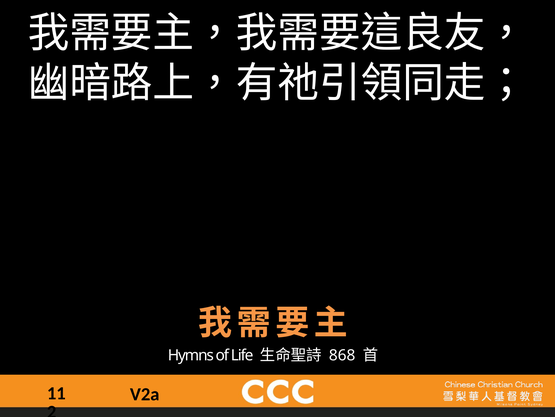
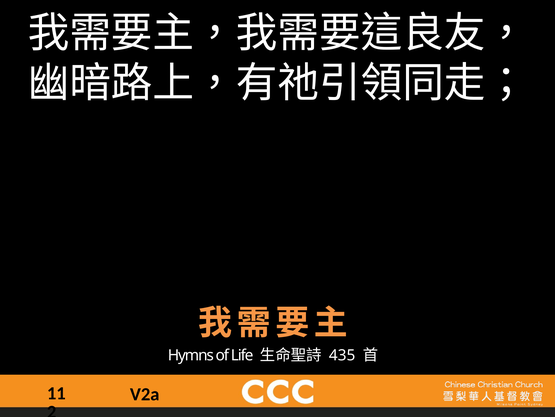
868: 868 -> 435
